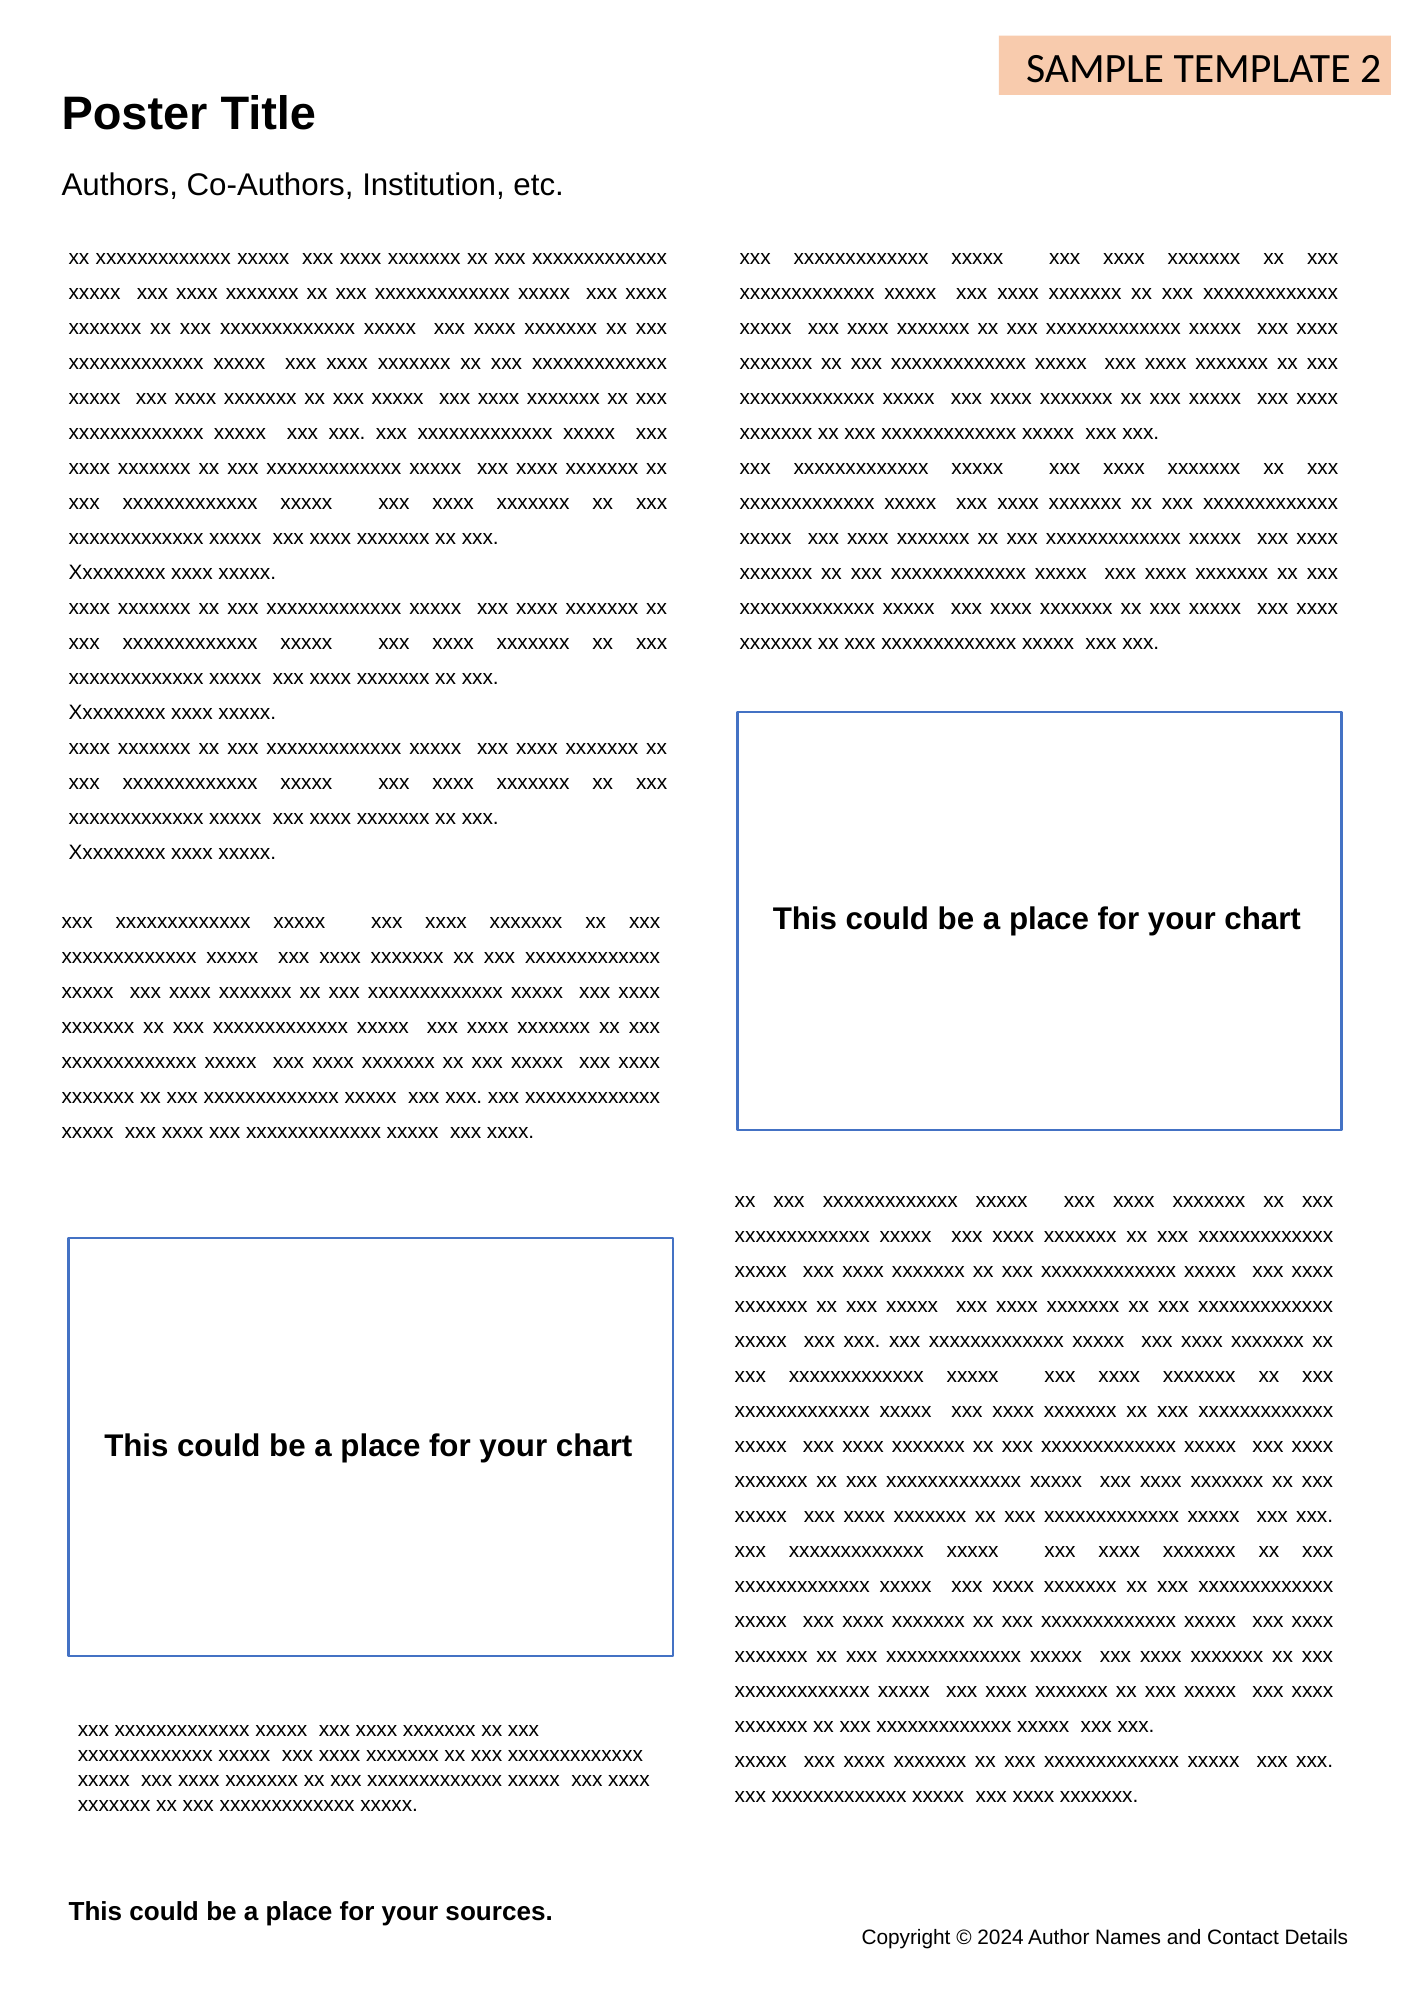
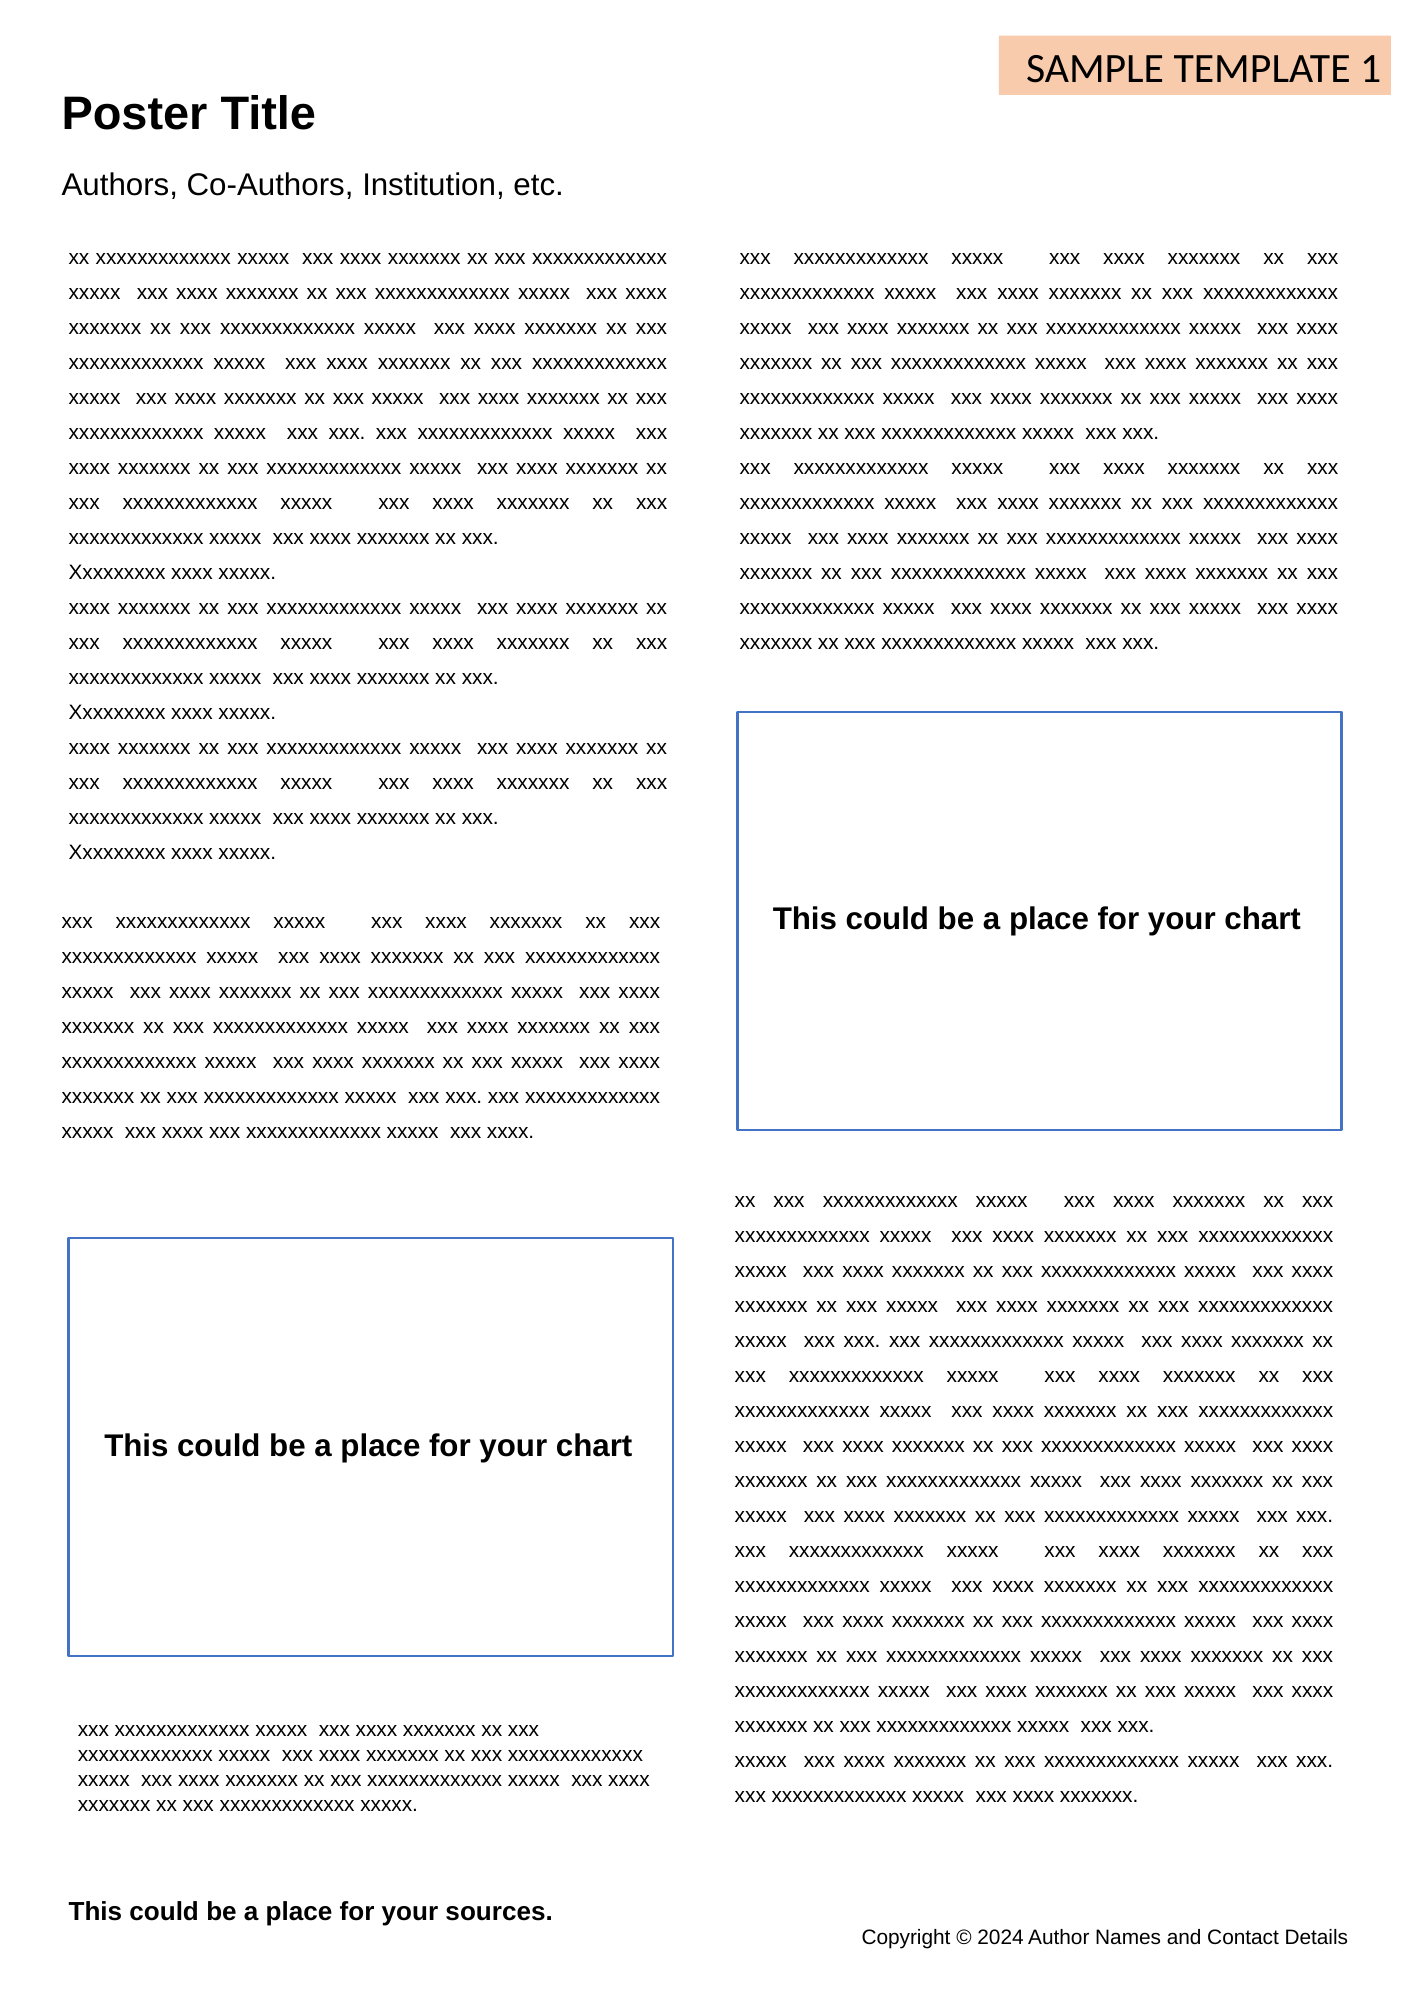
2: 2 -> 1
